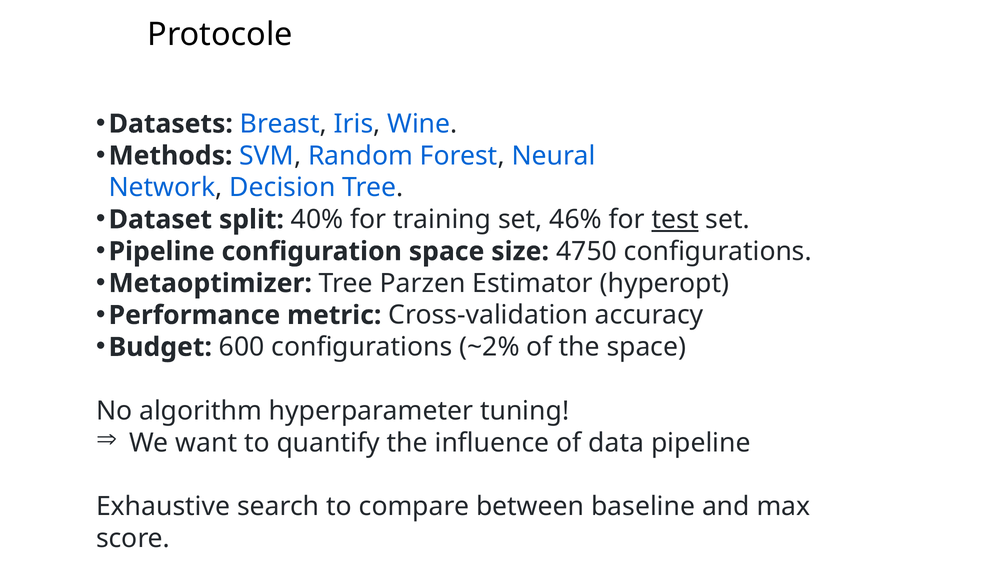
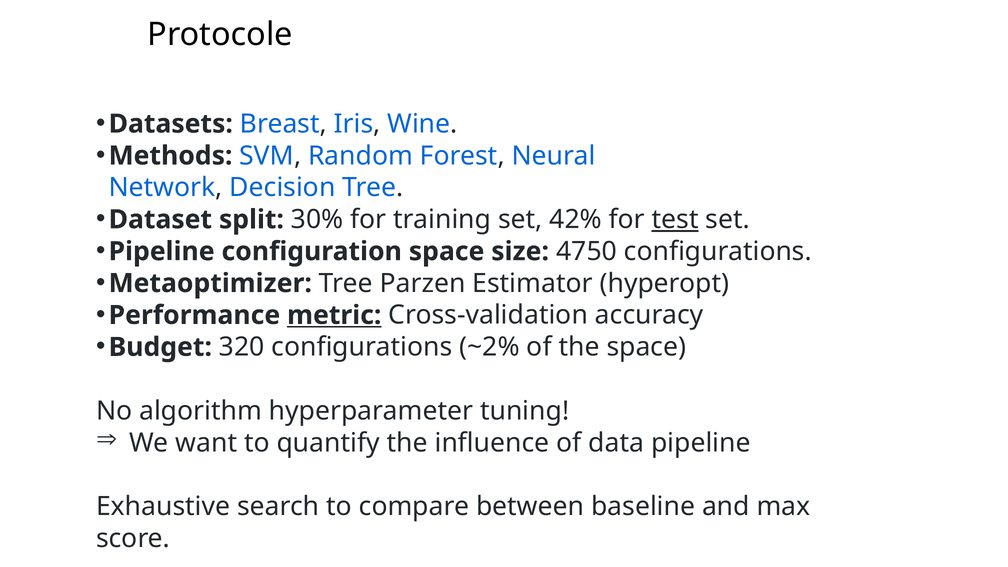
40%: 40% -> 30%
46%: 46% -> 42%
metric underline: none -> present
600: 600 -> 320
